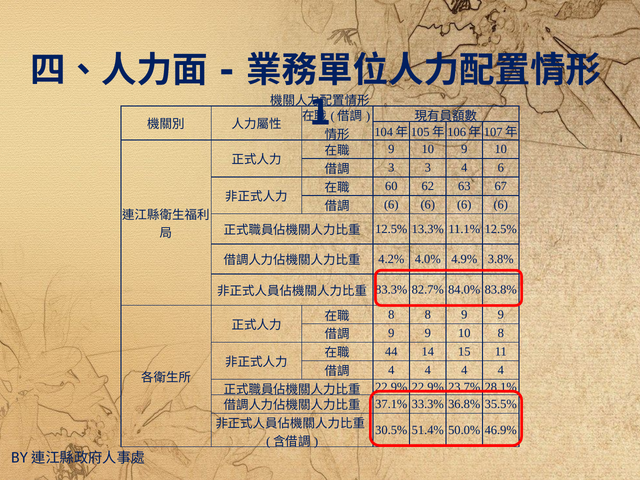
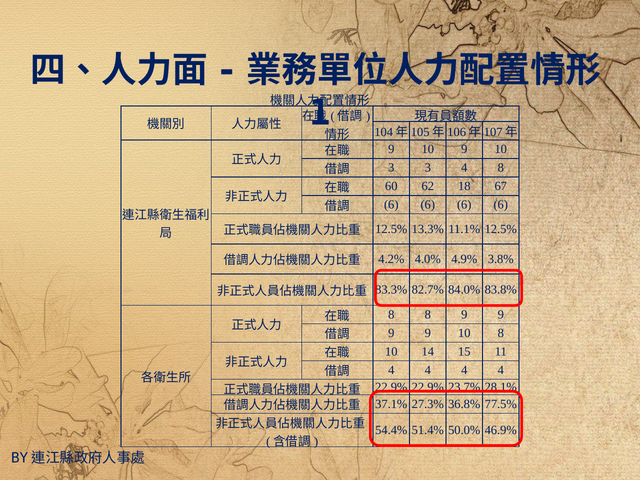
4 6: 6 -> 8
63: 63 -> 18
44 at (391, 352): 44 -> 10
33.3%: 33.3% -> 27.3%
35.5%: 35.5% -> 77.5%
30.5%: 30.5% -> 54.4%
